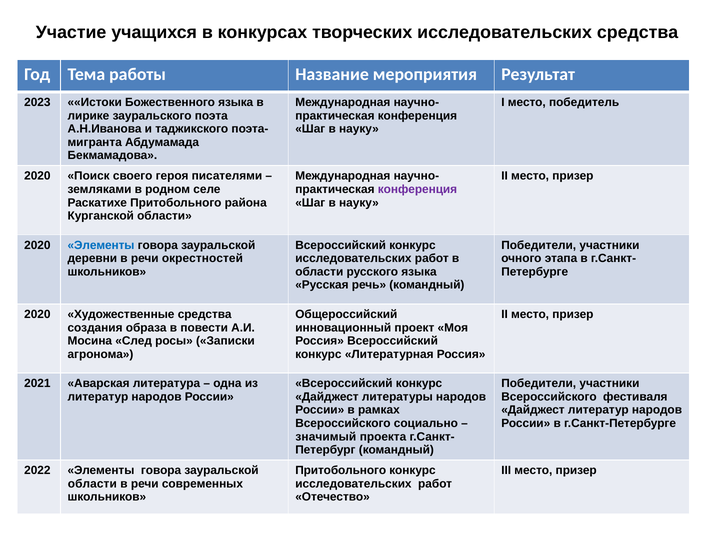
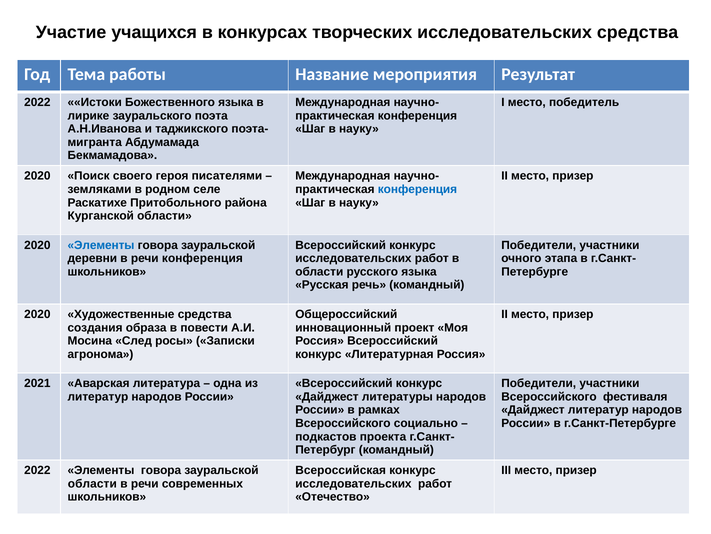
2023 at (37, 102): 2023 -> 2022
конференция at (417, 189) colour: purple -> blue
речи окрестностей: окрестностей -> конференция
значимый: значимый -> подкастов
Притобольного at (341, 470): Притобольного -> Всероссийская
